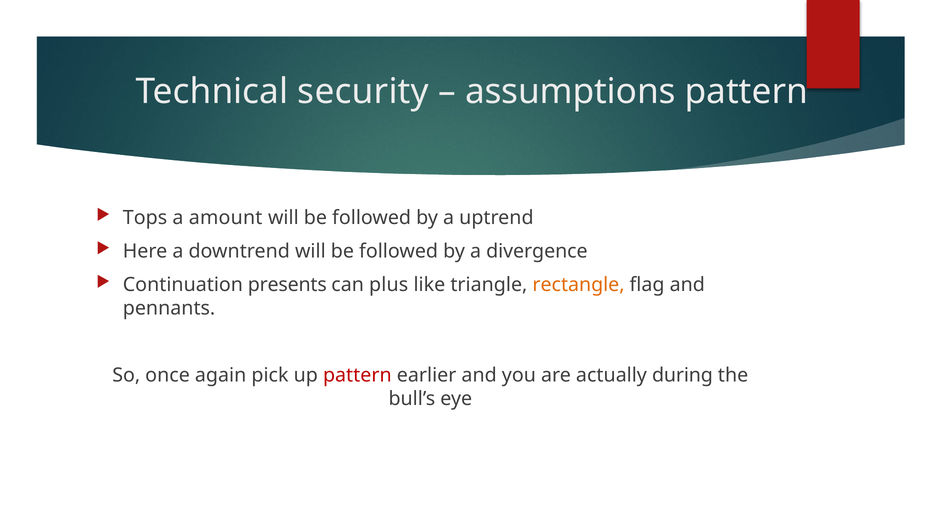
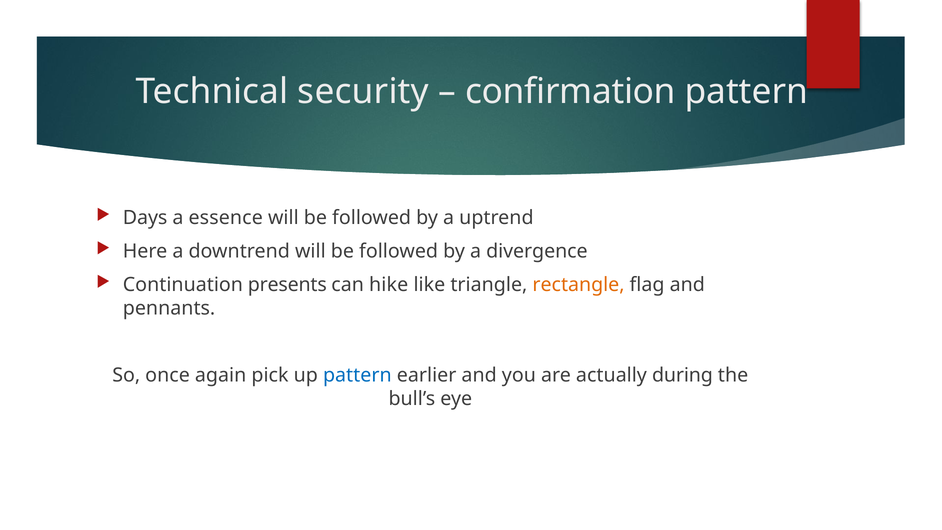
assumptions: assumptions -> confirmation
Tops: Tops -> Days
amount: amount -> essence
plus: plus -> hike
pattern at (357, 375) colour: red -> blue
